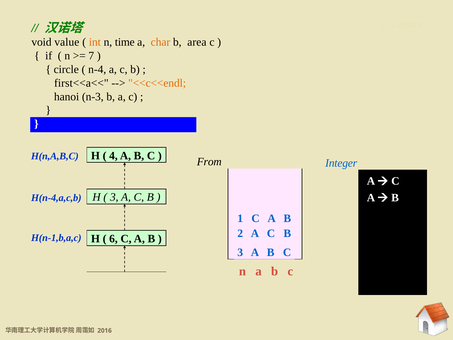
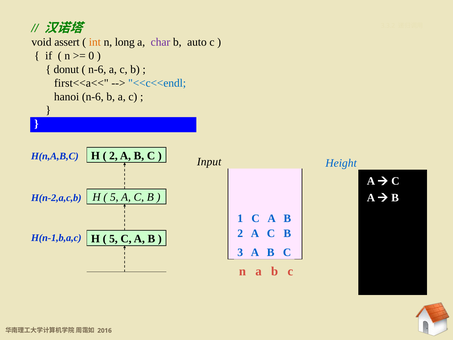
value: value -> assert
time: time -> long
char colour: orange -> purple
area: area -> auto
7 at (91, 56): 7 -> 0
circle: circle -> donut
n-4 at (97, 69): n-4 -> n-6
<<c<<endl colour: orange -> blue
hanoi n-3: n-3 -> n-6
4 at (113, 156): 4 -> 2
From: From -> Input
Integer: Integer -> Height
3 at (114, 197): 3 -> 5
H(n-4,a,c,b: H(n-4,a,c,b -> H(n-2,a,c,b
6 at (113, 239): 6 -> 5
